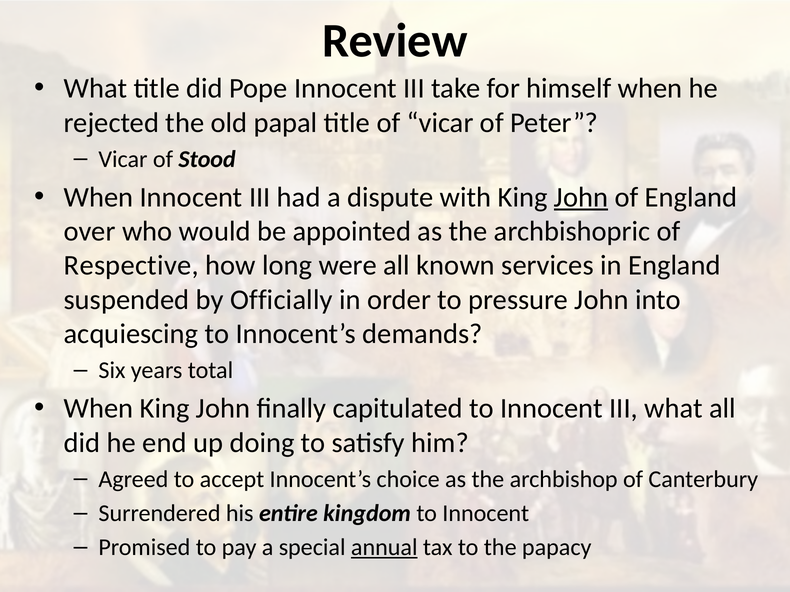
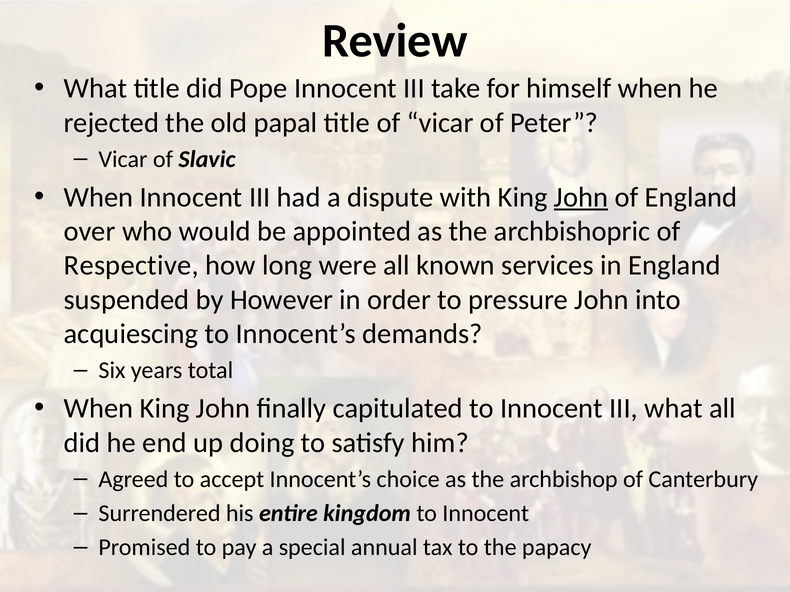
Stood: Stood -> Slavic
Officially: Officially -> However
annual underline: present -> none
